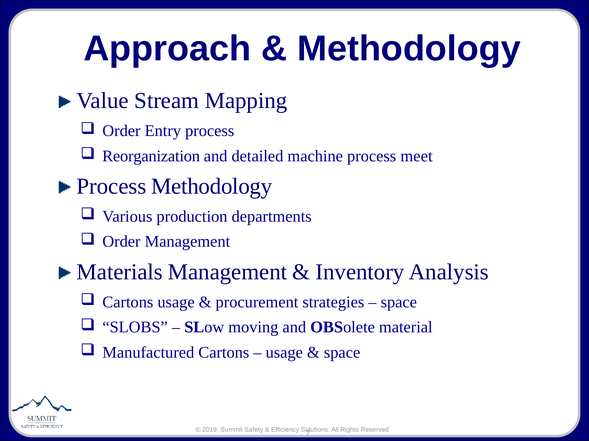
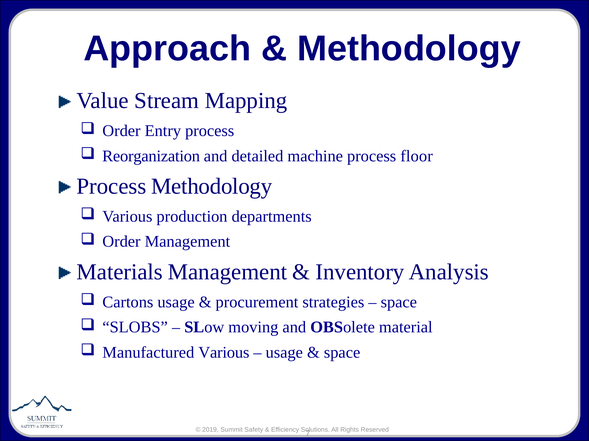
meet: meet -> floor
Manufactured Cartons: Cartons -> Various
